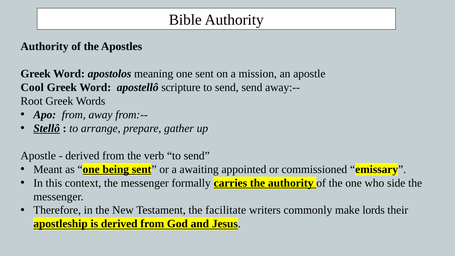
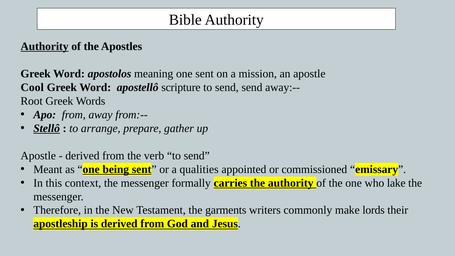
Authority at (45, 46) underline: none -> present
awaiting: awaiting -> qualities
side: side -> lake
facilitate: facilitate -> garments
